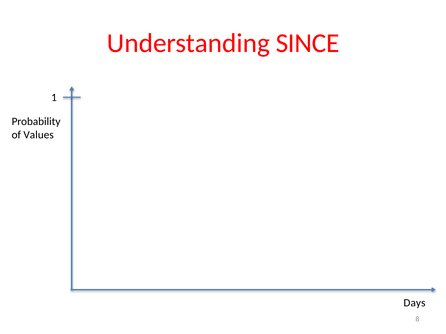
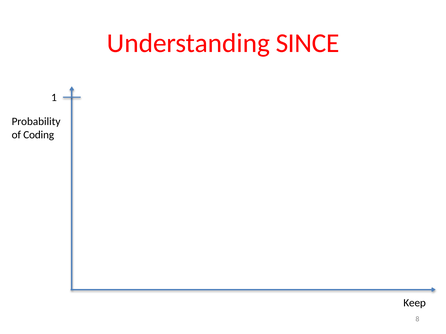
Values: Values -> Coding
Days: Days -> Keep
